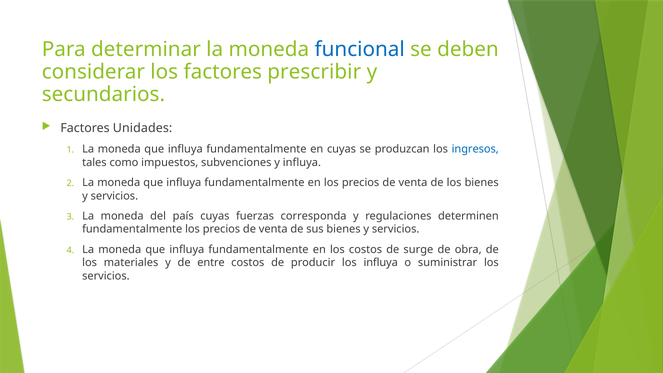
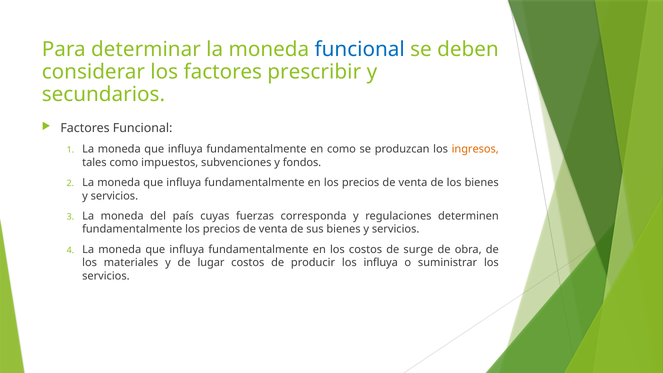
Factores Unidades: Unidades -> Funcional
en cuyas: cuyas -> como
ingresos colour: blue -> orange
y influya: influya -> fondos
entre: entre -> lugar
